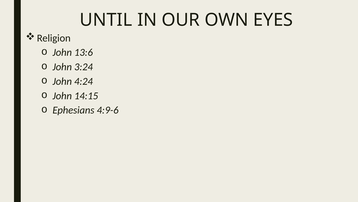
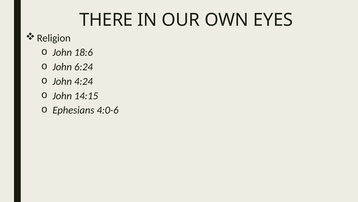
UNTIL: UNTIL -> THERE
13:6: 13:6 -> 18:6
3:24: 3:24 -> 6:24
4:9-6: 4:9-6 -> 4:0-6
